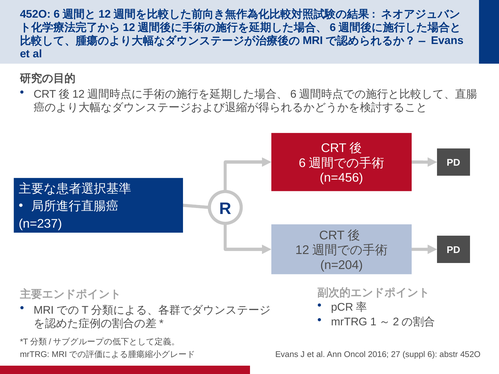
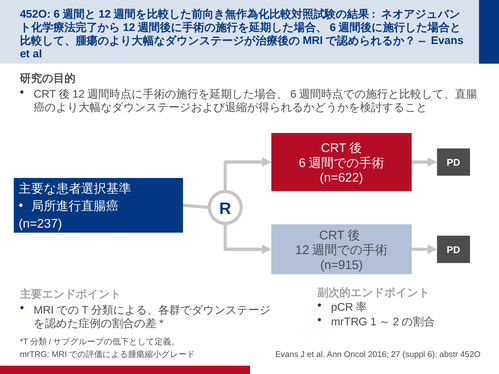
n=456: n=456 -> n=622
n=204: n=204 -> n=915
